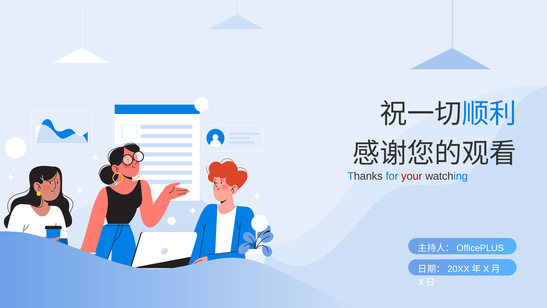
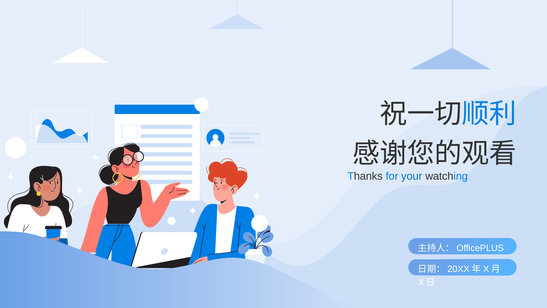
your colour: red -> blue
